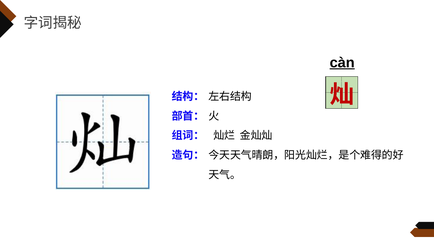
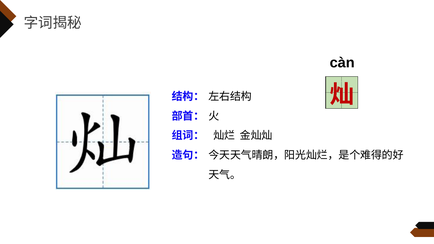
càn underline: present -> none
